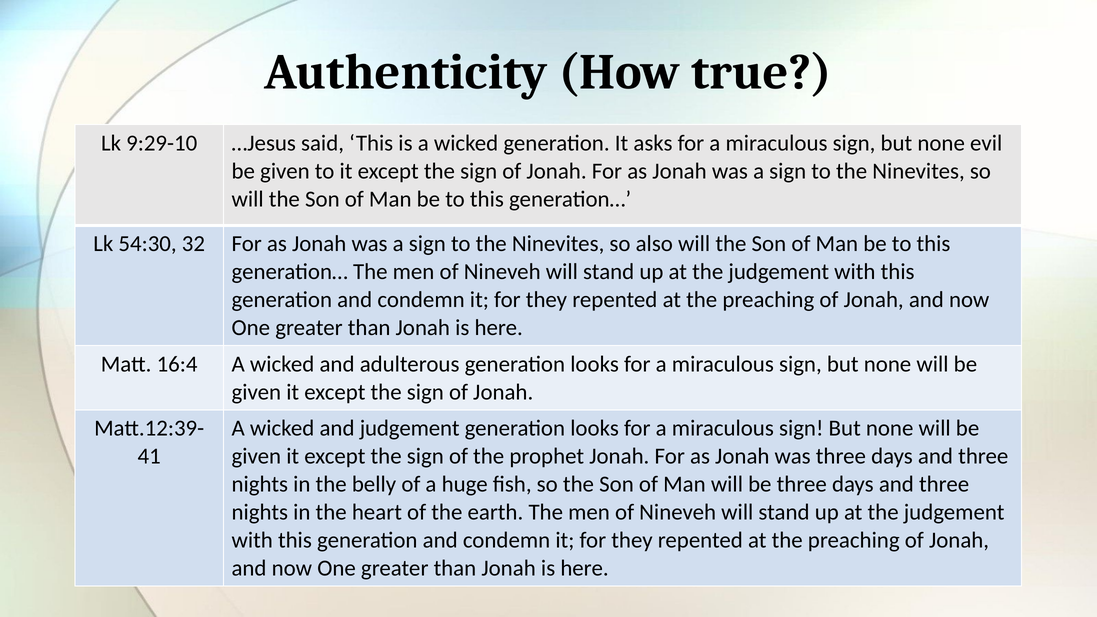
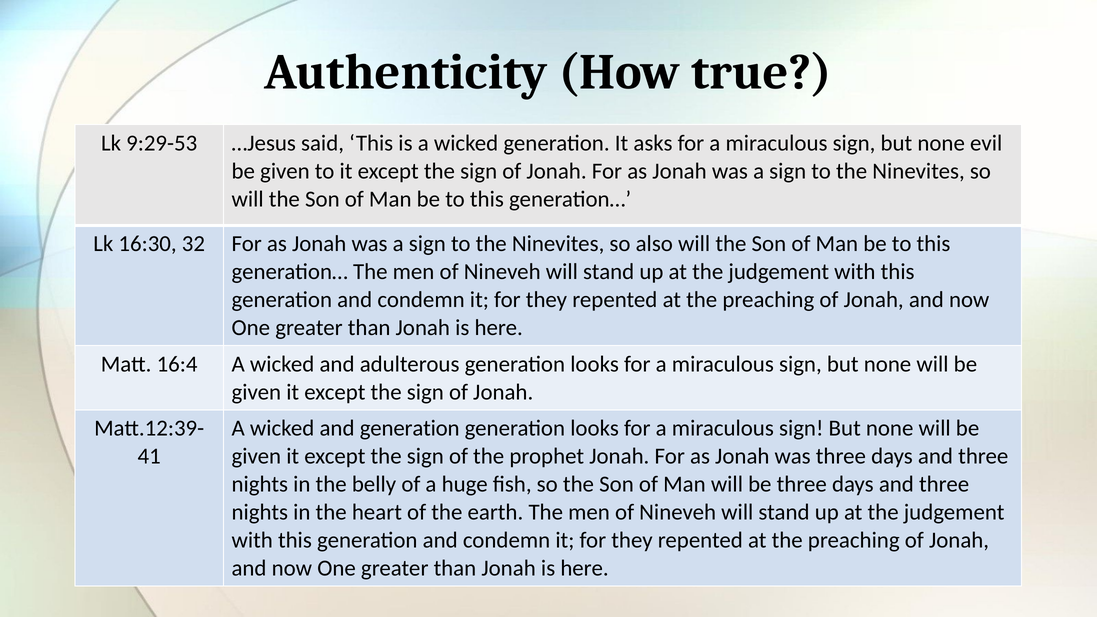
9:29-10: 9:29-10 -> 9:29-53
54:30: 54:30 -> 16:30
and judgement: judgement -> generation
